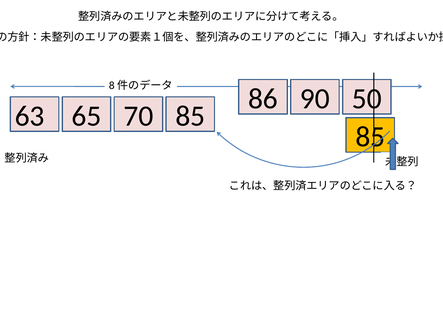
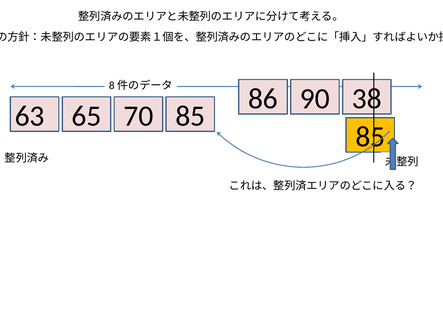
50: 50 -> 38
